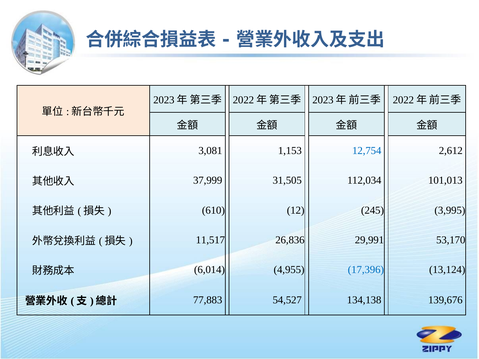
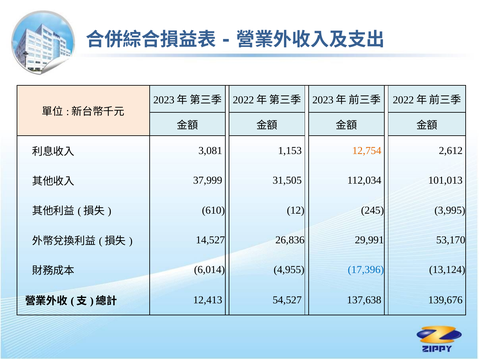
12,754 colour: blue -> orange
11,517: 11,517 -> 14,527
77,883: 77,883 -> 12,413
134,138: 134,138 -> 137,638
